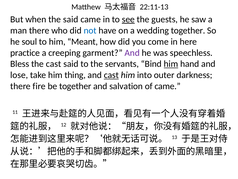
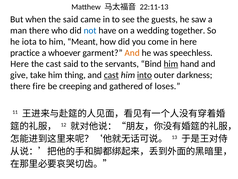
see underline: present -> none
soul: soul -> iota
creeping: creeping -> whoever
And at (132, 53) colour: purple -> orange
Bless at (20, 64): Bless -> Here
lose: lose -> give
into underline: none -> present
be together: together -> creeping
salvation: salvation -> gathered
of came: came -> loses
